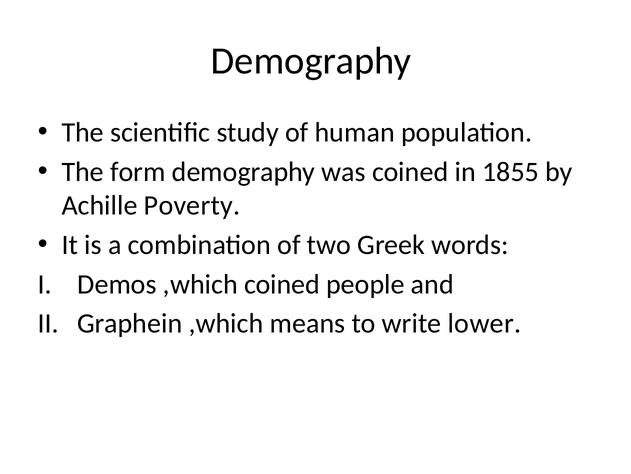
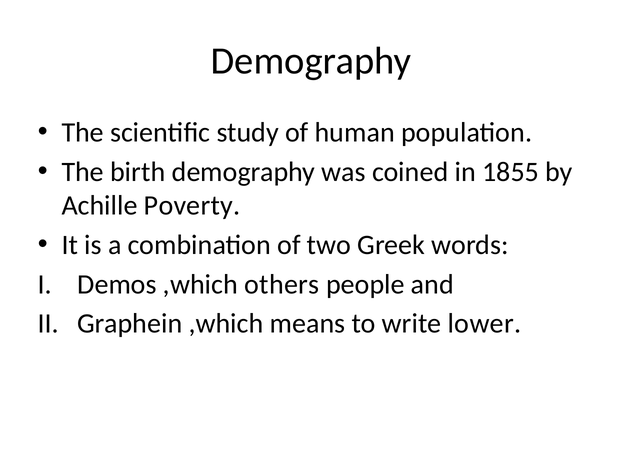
form: form -> birth
,which coined: coined -> others
